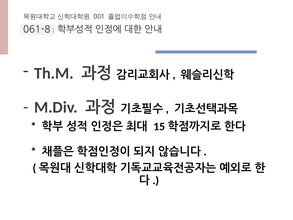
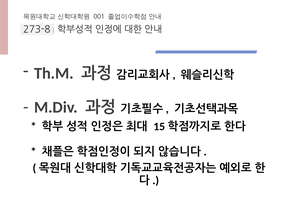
061-8: 061-8 -> 273-8
